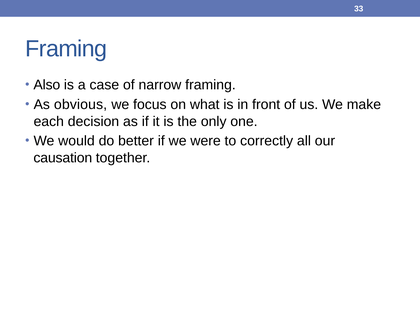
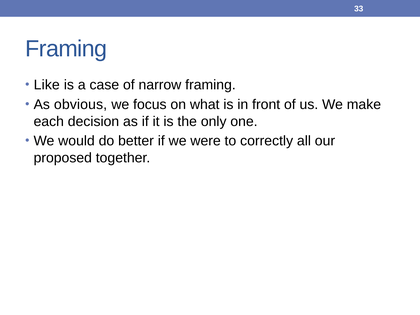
Also: Also -> Like
causation: causation -> proposed
